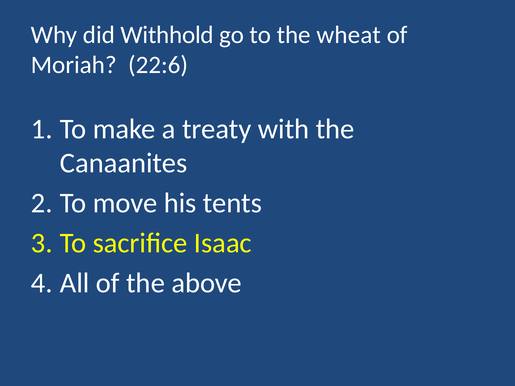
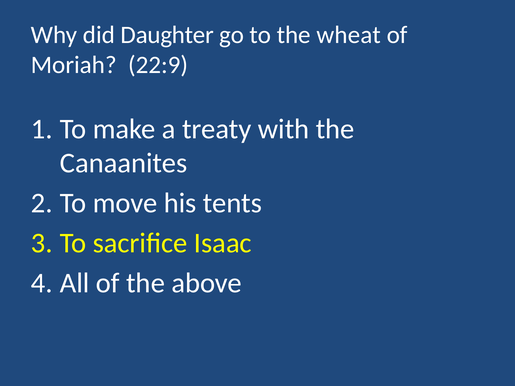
Withhold: Withhold -> Daughter
22:6: 22:6 -> 22:9
